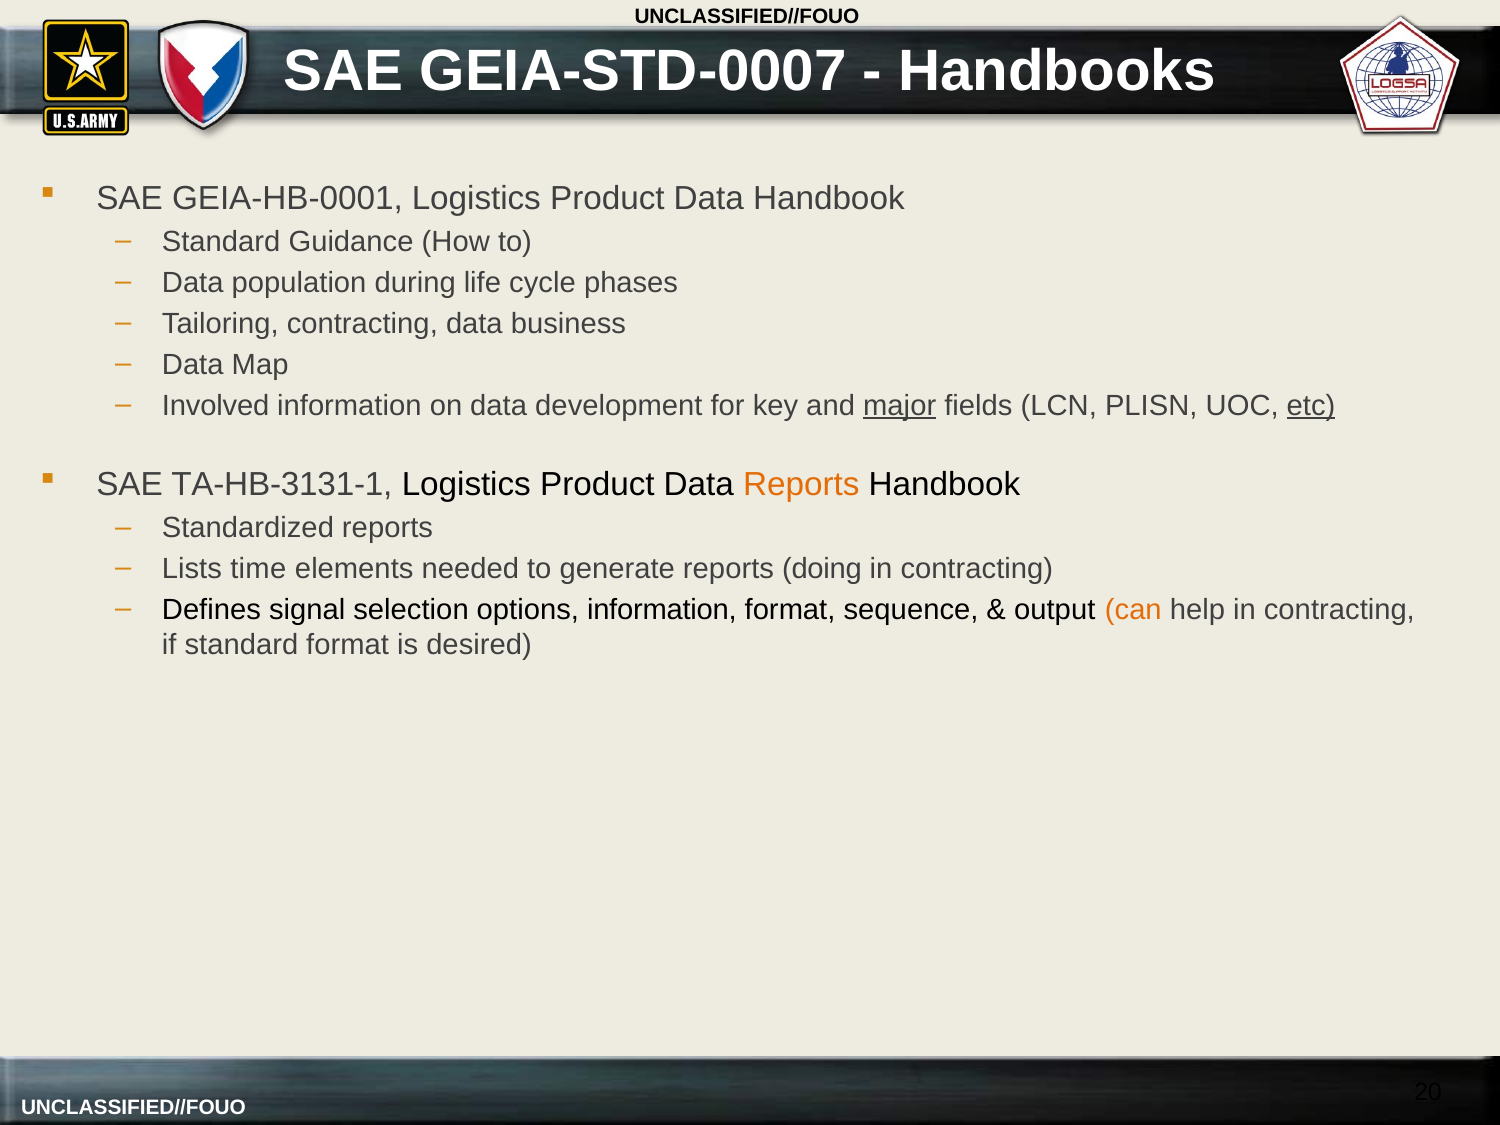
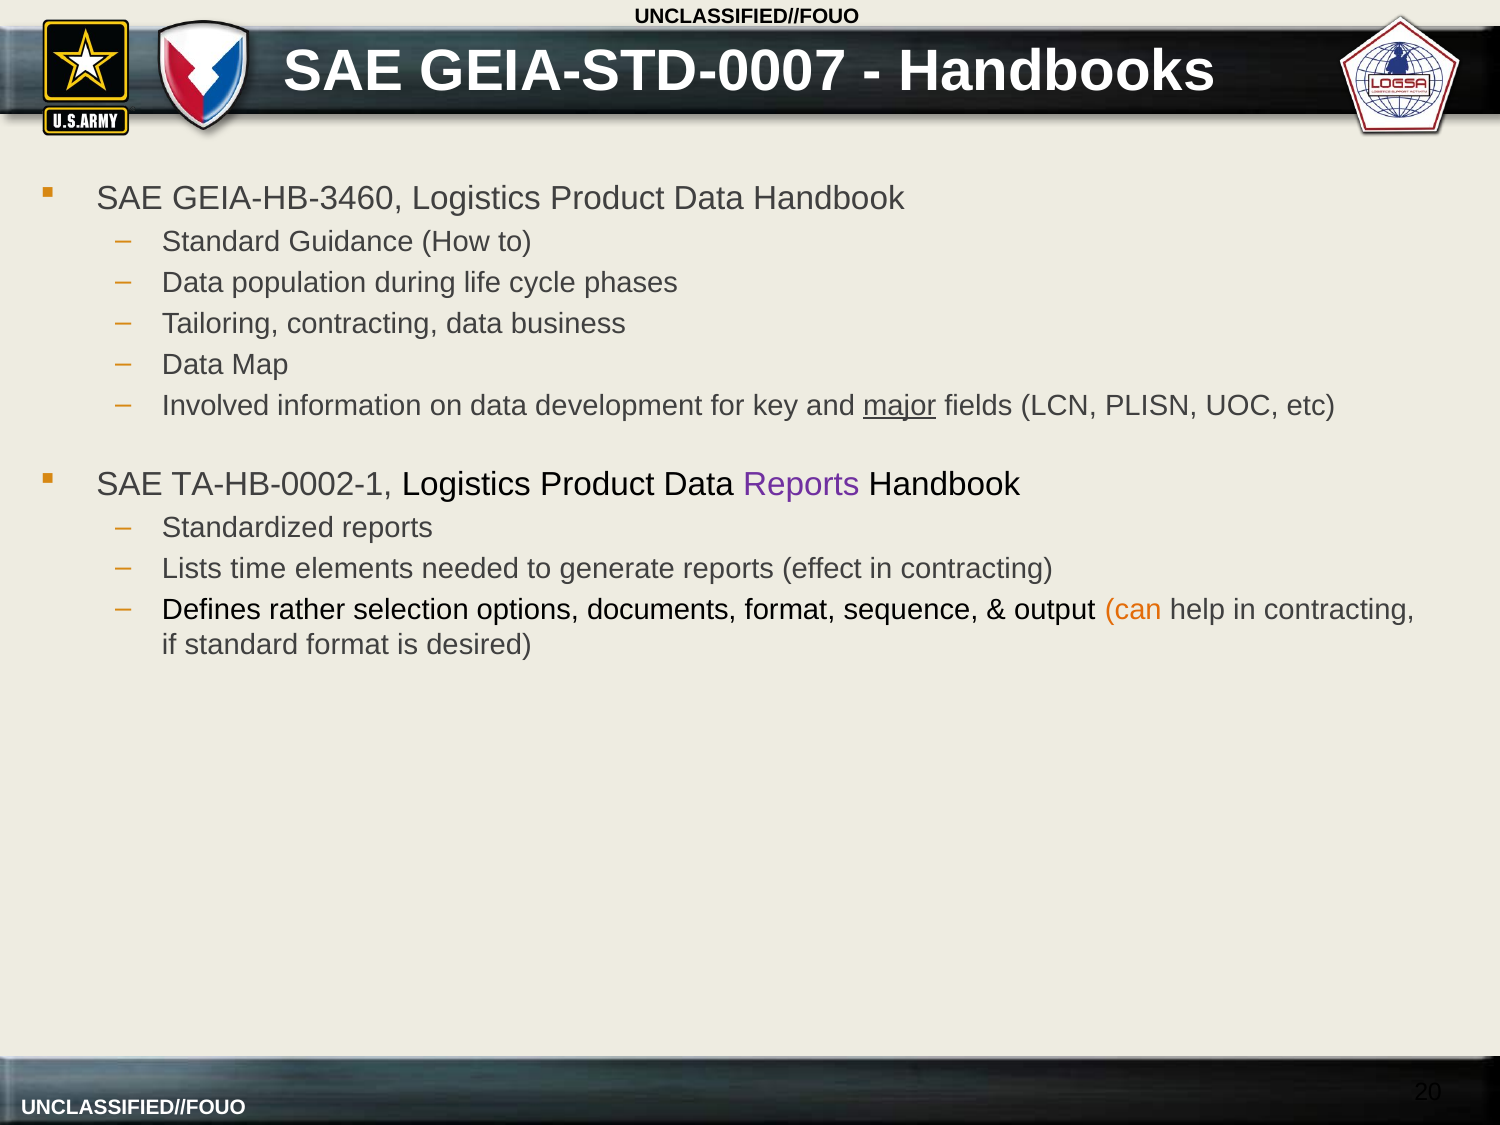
GEIA-HB-0001: GEIA-HB-0001 -> GEIA-HB-3460
etc underline: present -> none
TA-HB-3131-1: TA-HB-3131-1 -> TA-HB-0002-1
Reports at (801, 485) colour: orange -> purple
doing: doing -> effect
signal: signal -> rather
options information: information -> documents
